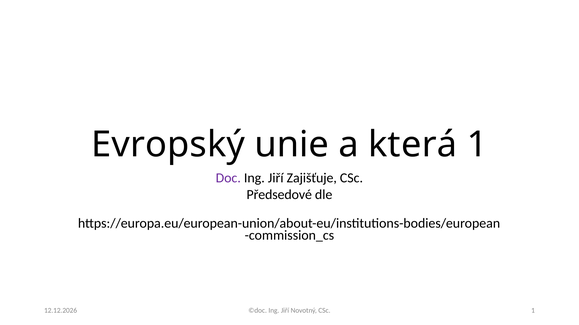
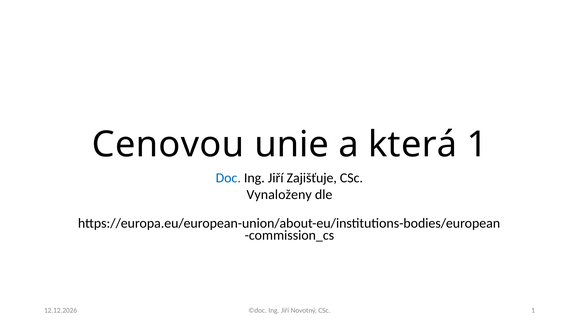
Evropský: Evropský -> Cenovou
Doc colour: purple -> blue
Předsedové: Předsedové -> Vynaloženy
